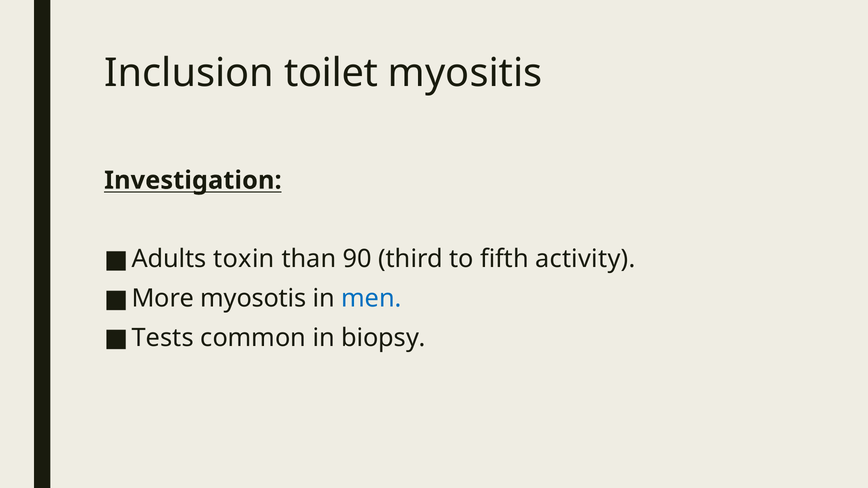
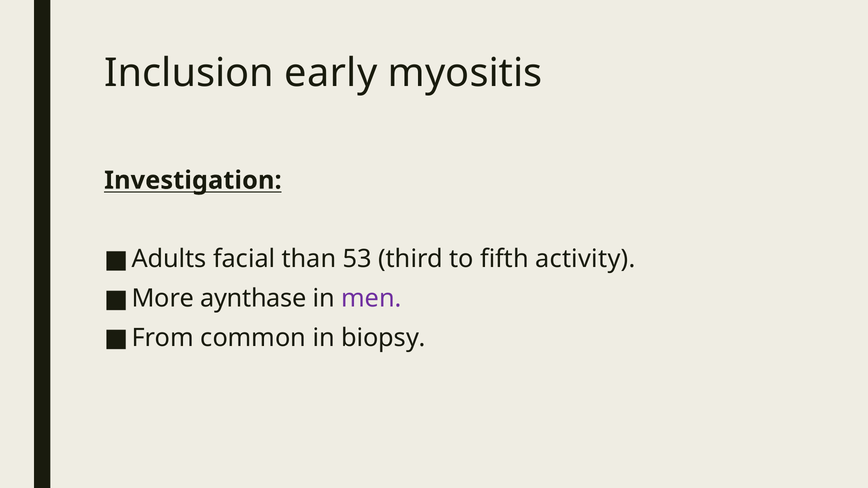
toilet: toilet -> early
toxin: toxin -> facial
90: 90 -> 53
myosotis: myosotis -> aynthase
men colour: blue -> purple
Tests: Tests -> From
